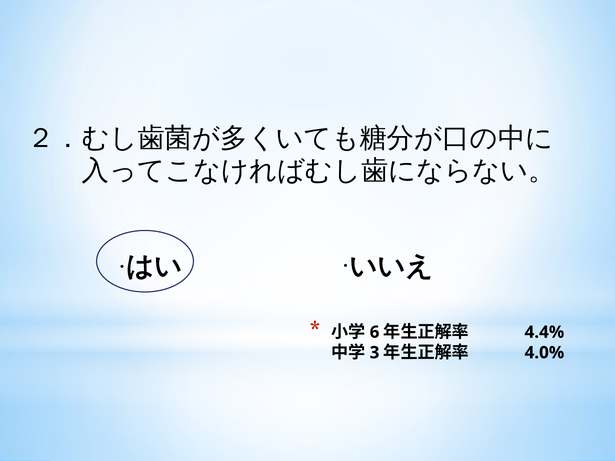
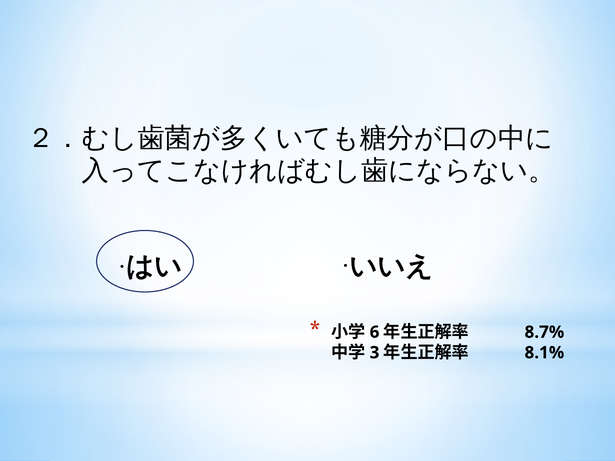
4.4%: 4.4% -> 8.7%
4.0%: 4.0% -> 8.1%
